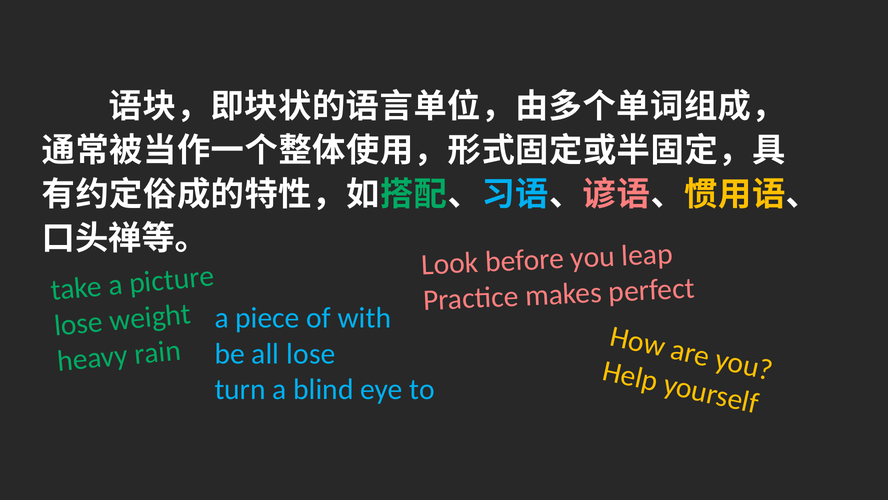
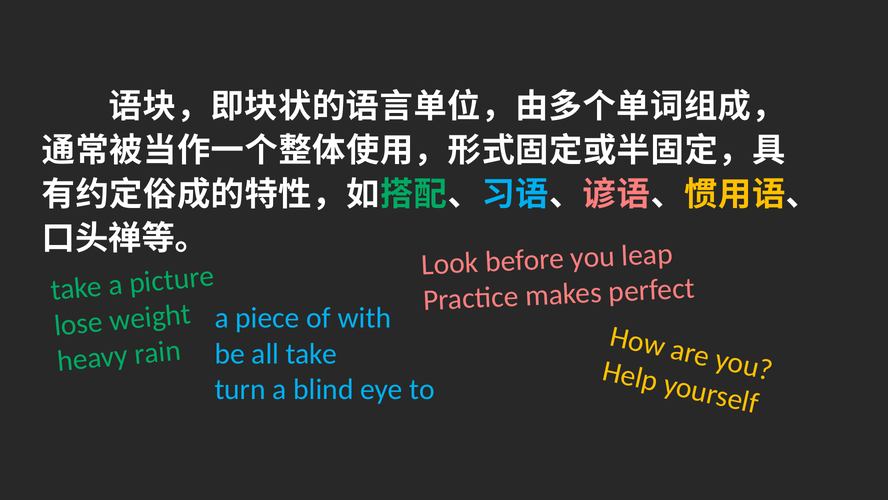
all lose: lose -> take
